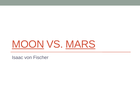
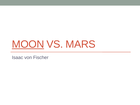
MARS underline: present -> none
